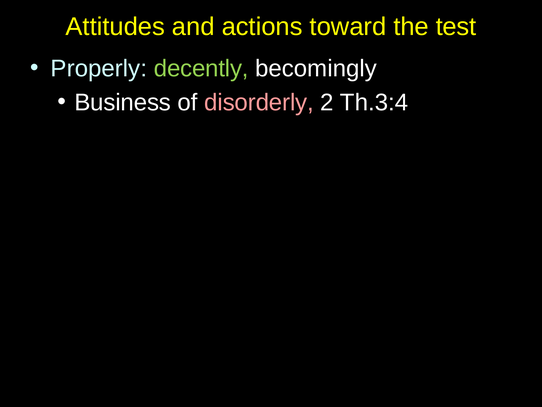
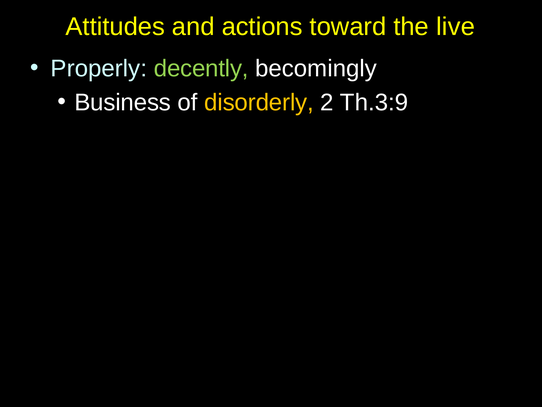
test: test -> live
disorderly colour: pink -> yellow
Th.3:4: Th.3:4 -> Th.3:9
